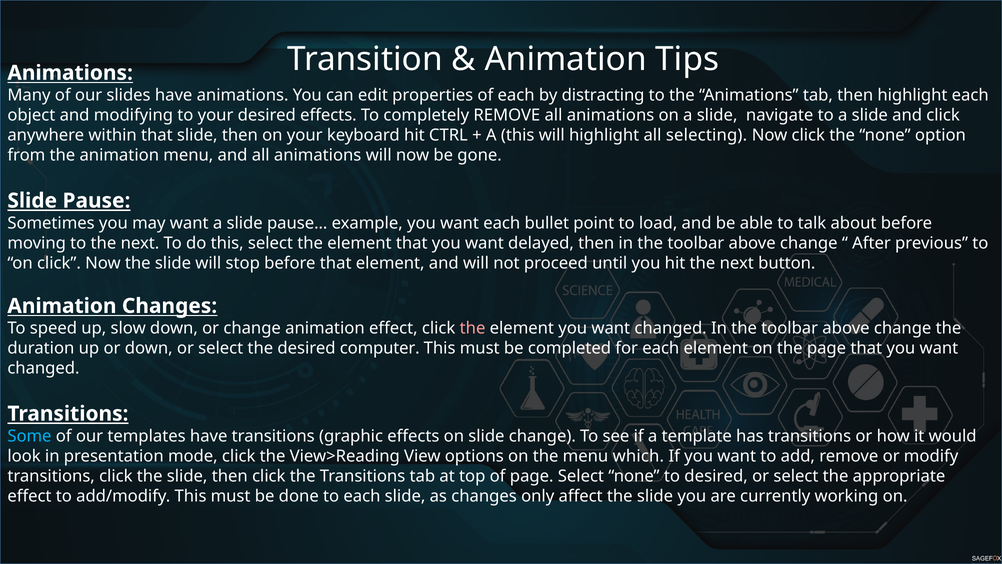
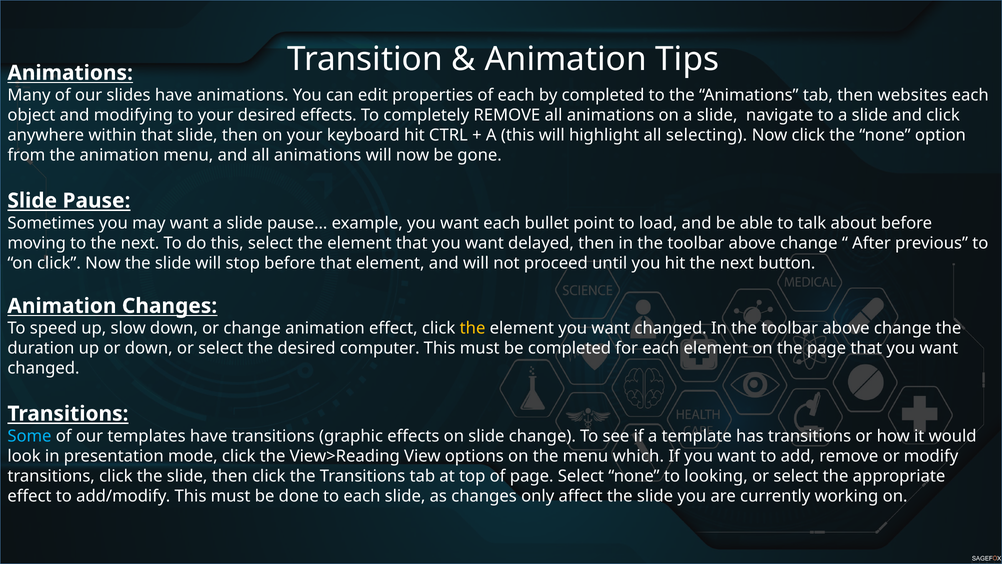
by distracting: distracting -> completed
then highlight: highlight -> websites
the at (473, 328) colour: pink -> yellow
to desired: desired -> looking
